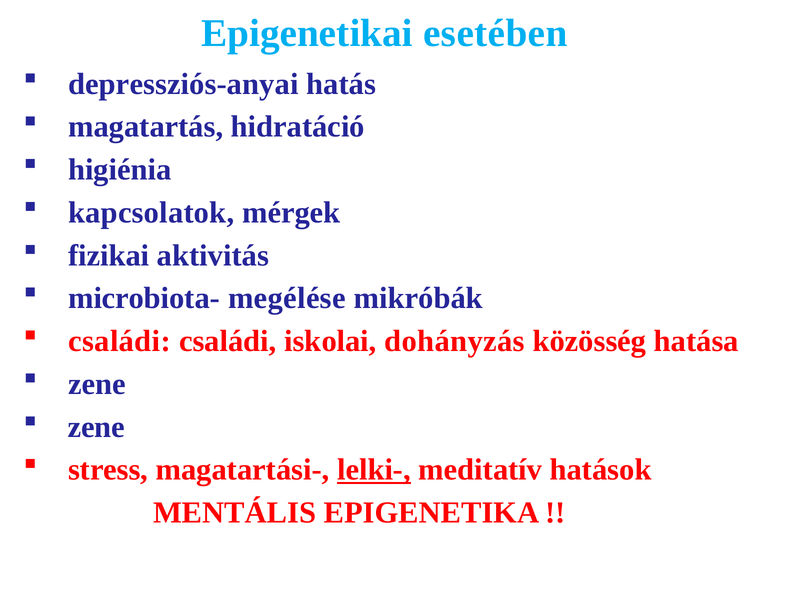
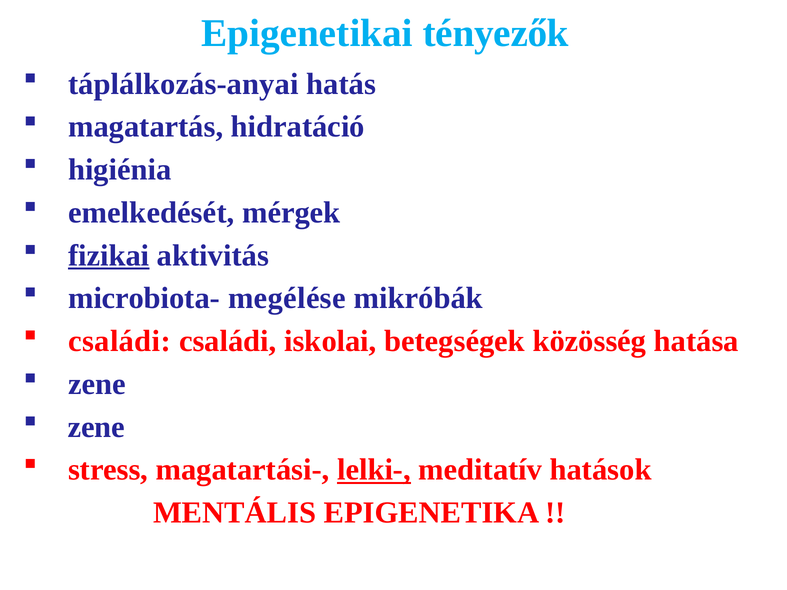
esetében: esetében -> tényezők
depressziós-anyai: depressziós-anyai -> táplálkozás-anyai
kapcsolatok: kapcsolatok -> emelkedését
fizikai underline: none -> present
dohányzás: dohányzás -> betegségek
